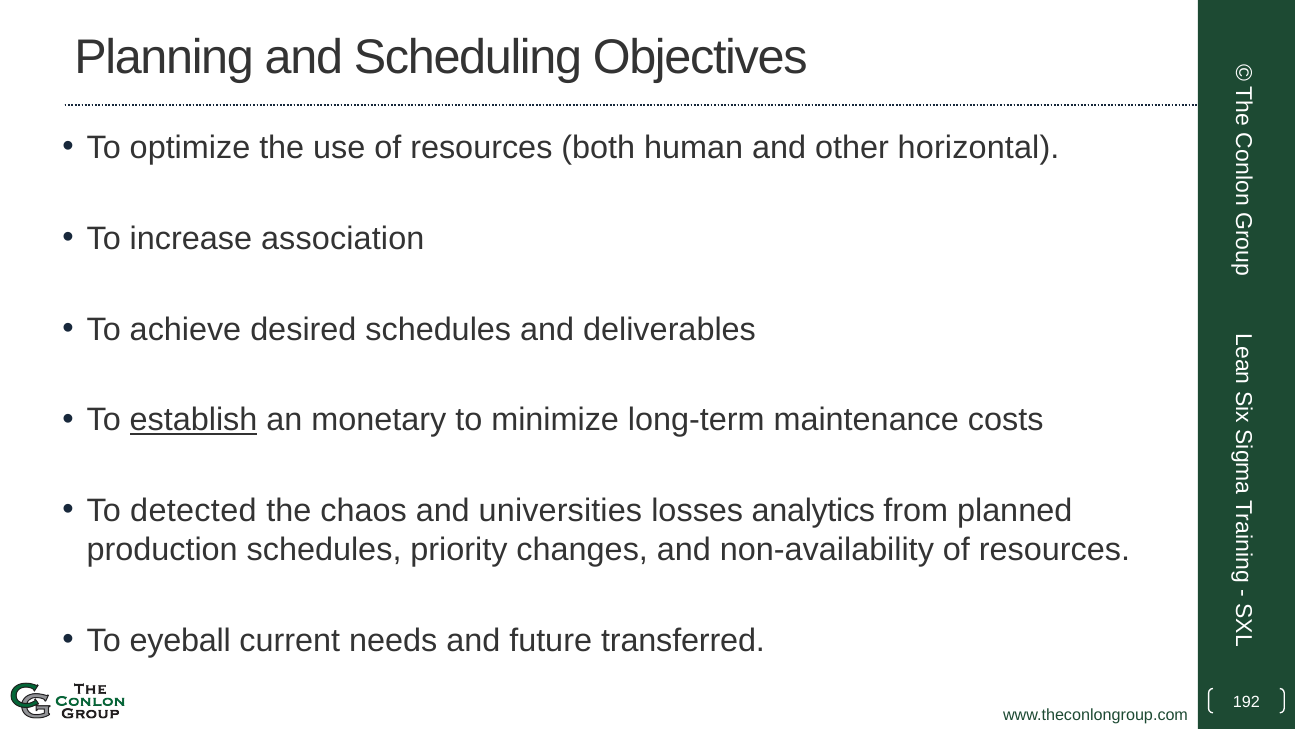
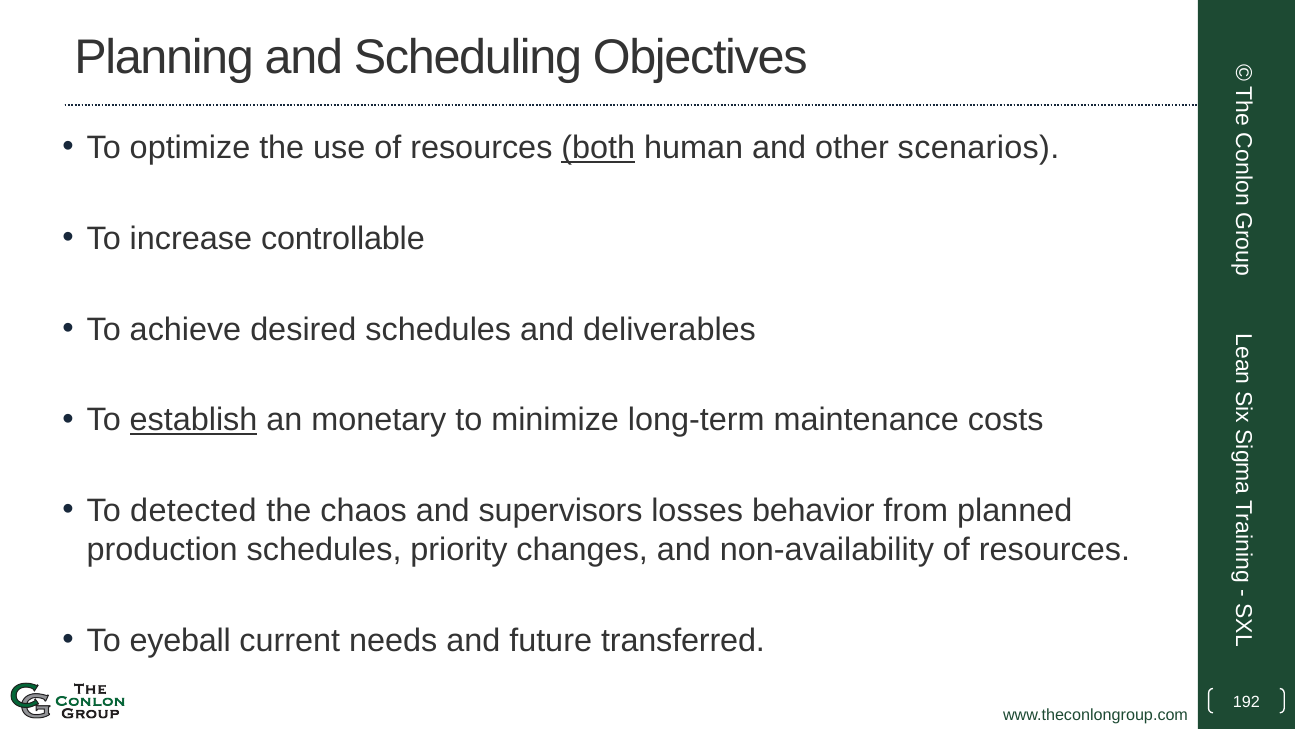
both underline: none -> present
horizontal: horizontal -> scenarios
association: association -> controllable
universities: universities -> supervisors
analytics: analytics -> behavior
